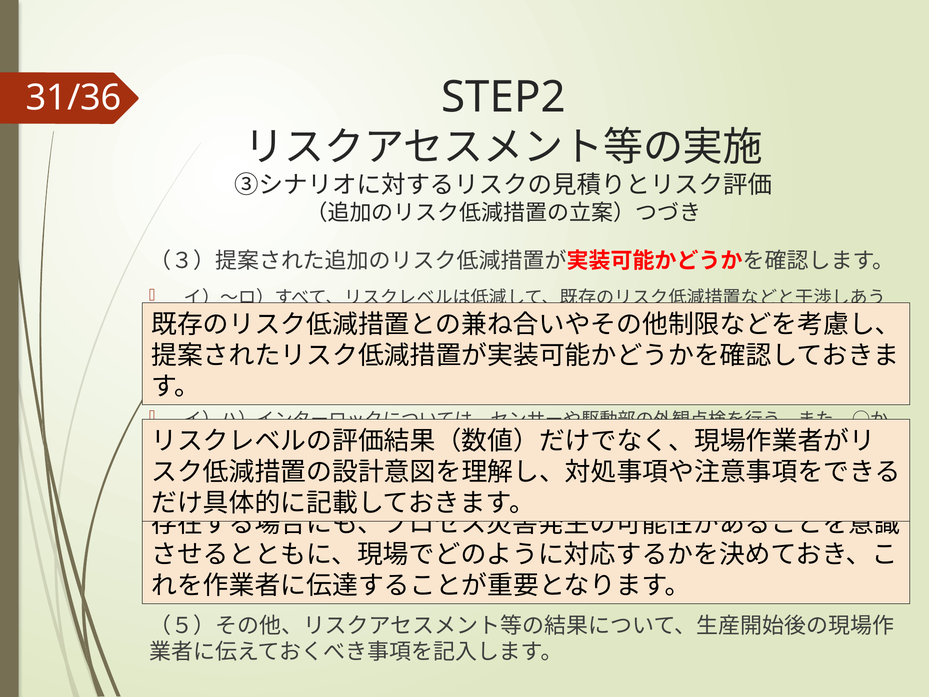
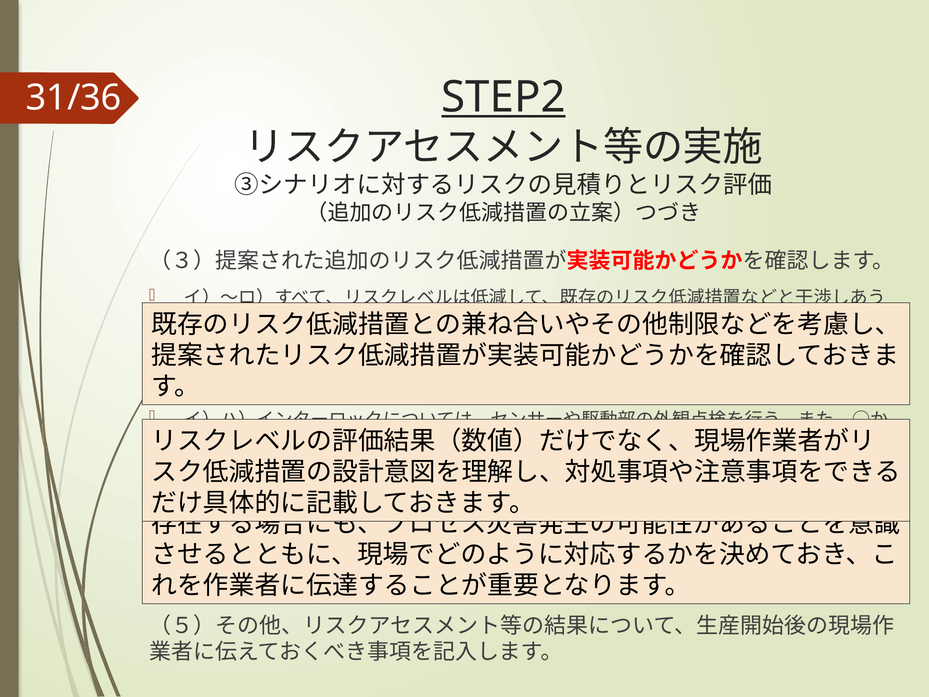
STEP2 underline: none -> present
